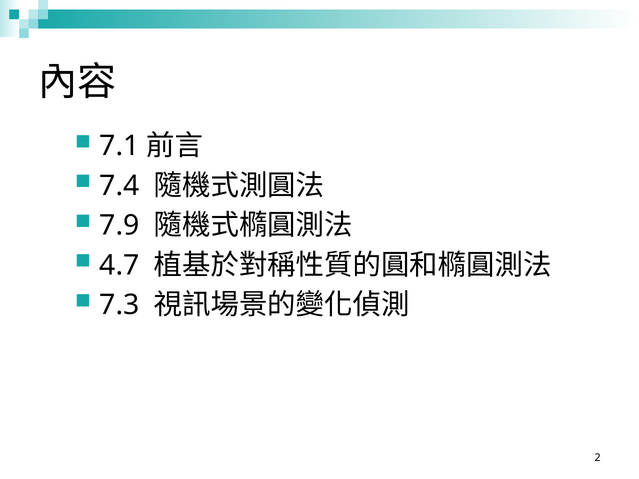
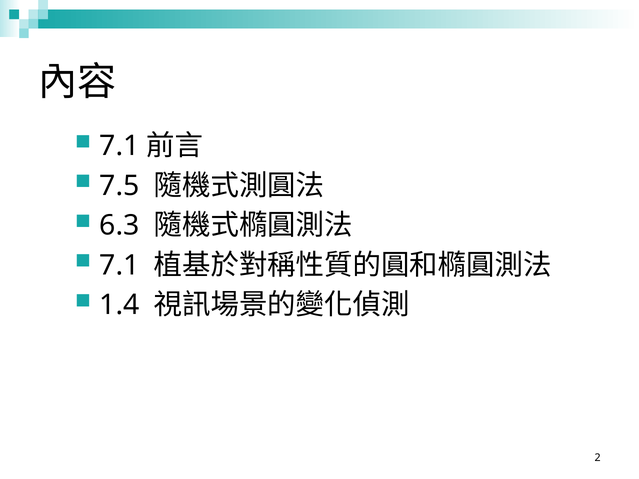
7.4: 7.4 -> 7.5
7.9: 7.9 -> 6.3
4.7 at (120, 265): 4.7 -> 7.1
7.3: 7.3 -> 1.4
